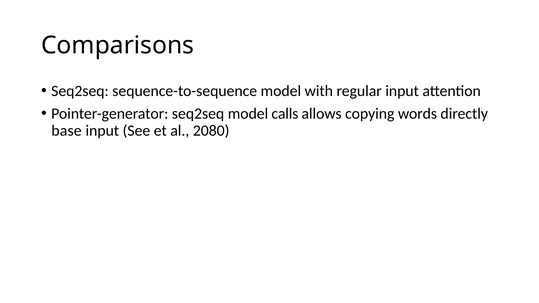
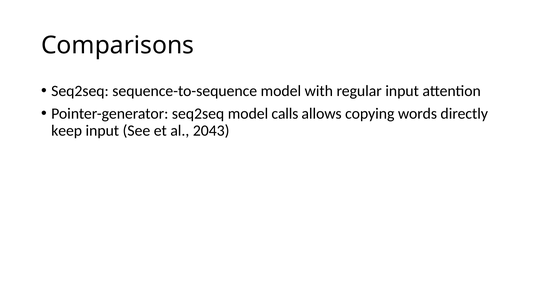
base: base -> keep
2080: 2080 -> 2043
